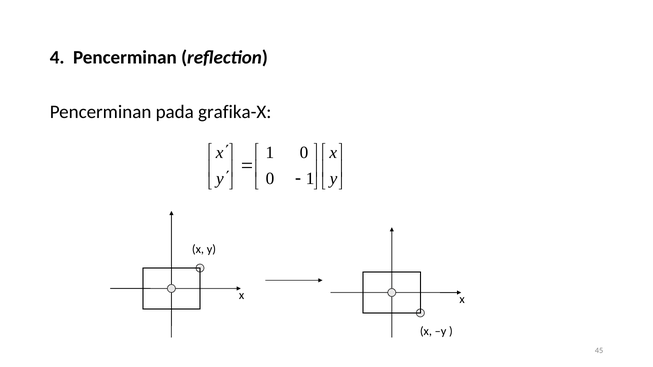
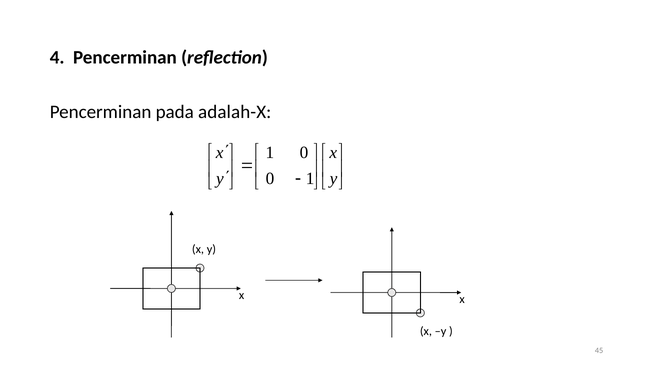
grafika-X: grafika-X -> adalah-X
